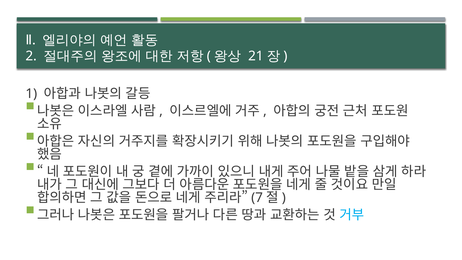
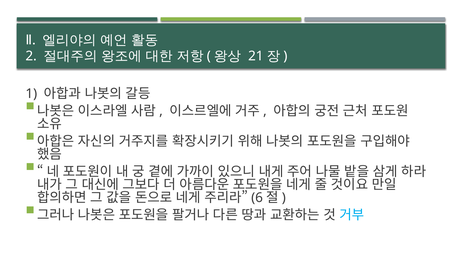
7: 7 -> 6
